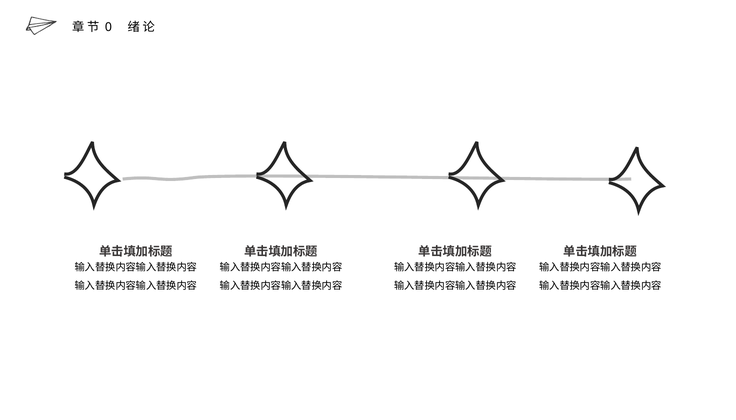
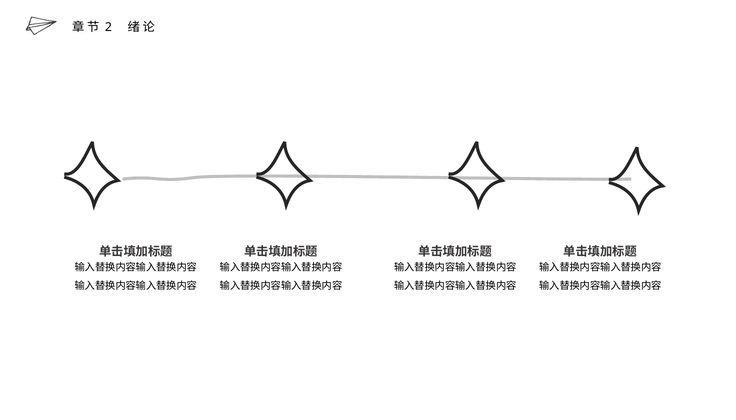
0: 0 -> 2
